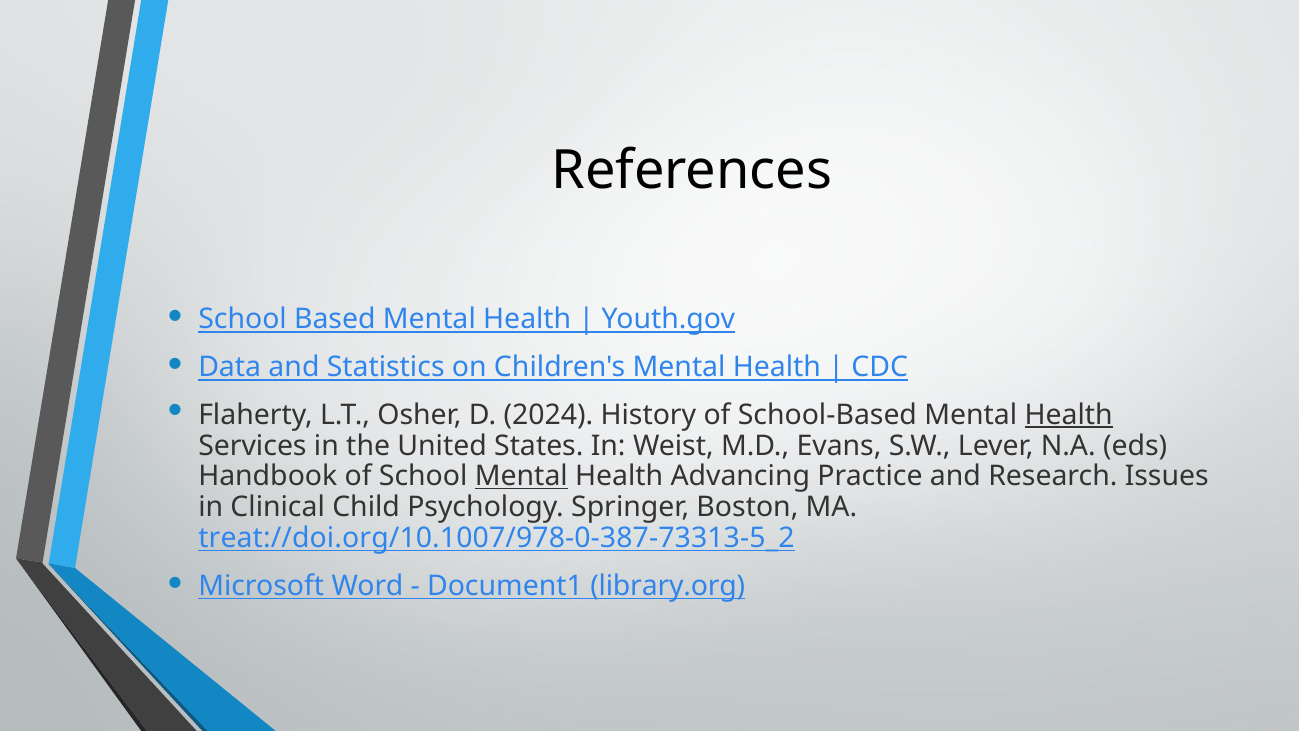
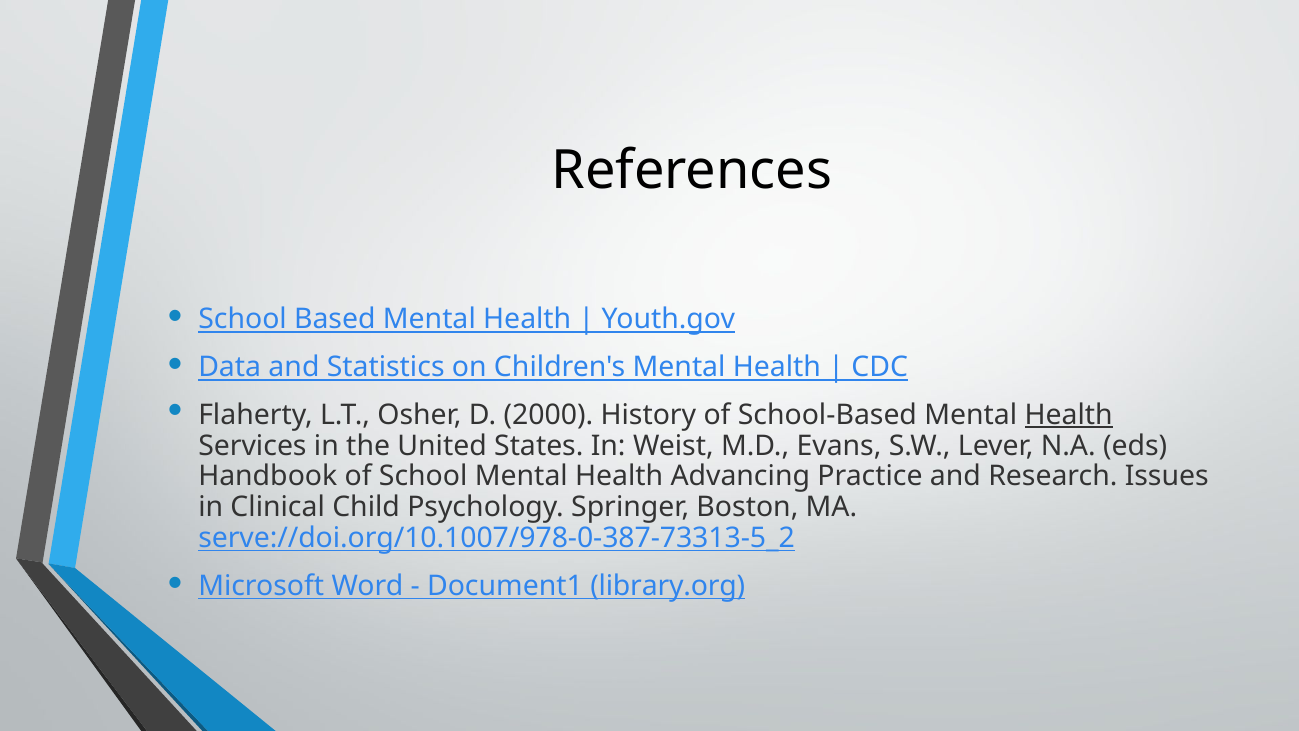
2024: 2024 -> 2000
Mental at (521, 476) underline: present -> none
treat://doi.org/10.1007/978-0-387-73313-5_2: treat://doi.org/10.1007/978-0-387-73313-5_2 -> serve://doi.org/10.1007/978-0-387-73313-5_2
